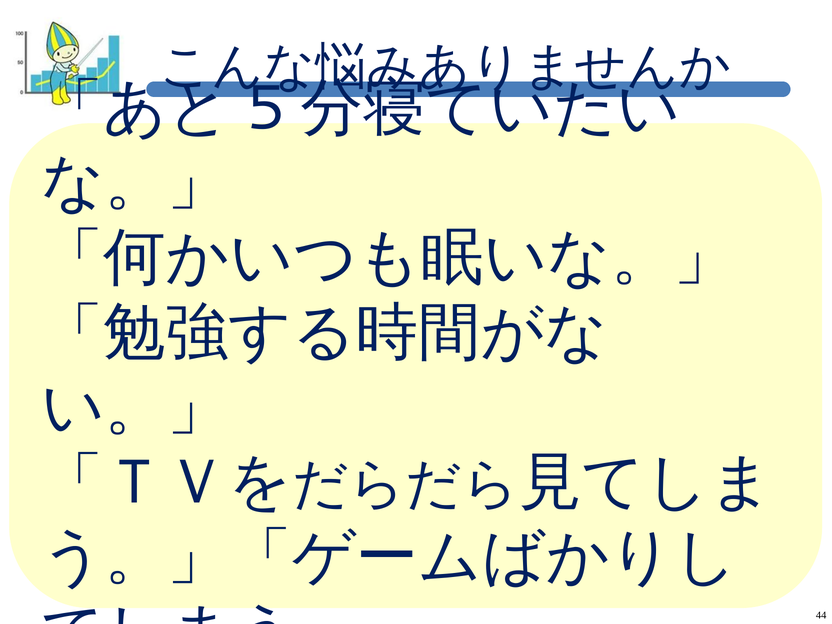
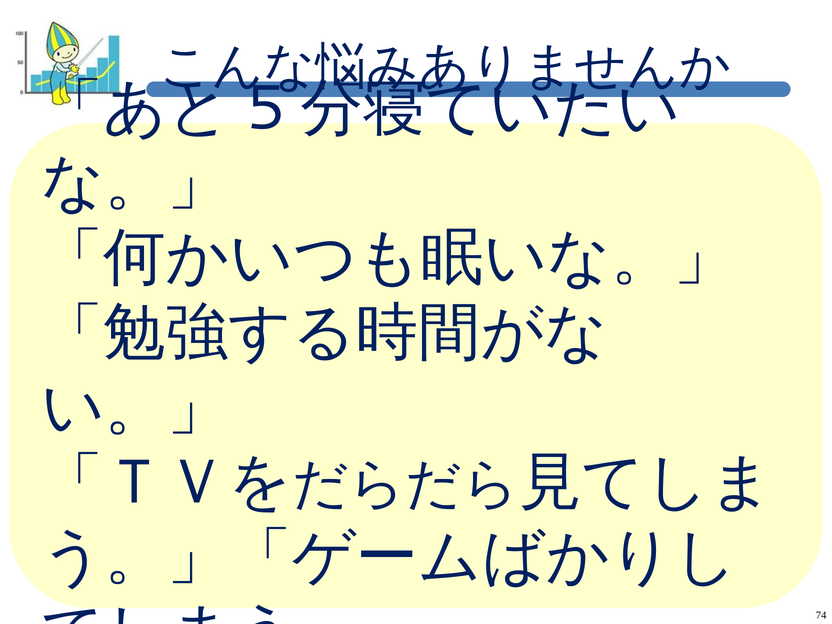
44: 44 -> 74
